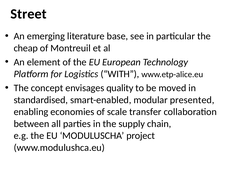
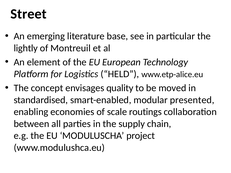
cheap: cheap -> lightly
WITH: WITH -> HELD
transfer: transfer -> routings
